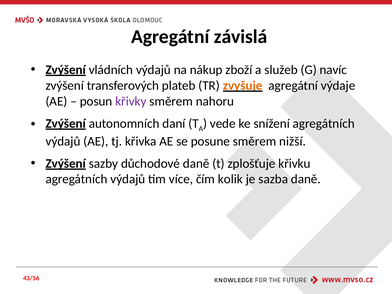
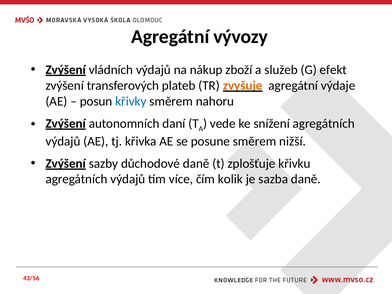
závislá: závislá -> vývozy
navíc: navíc -> efekt
křivky colour: purple -> blue
